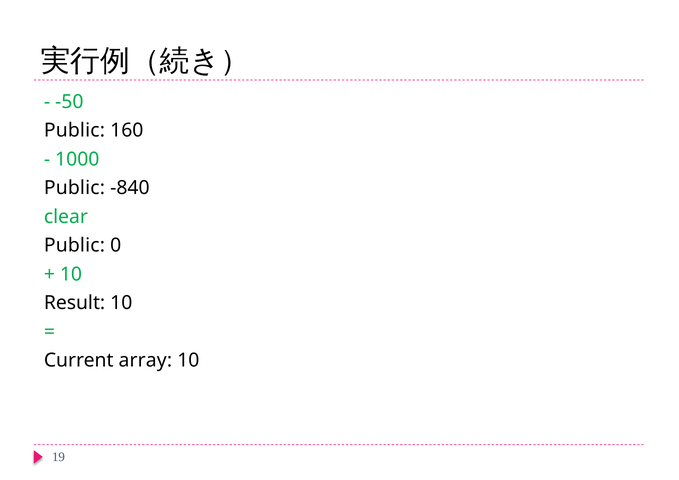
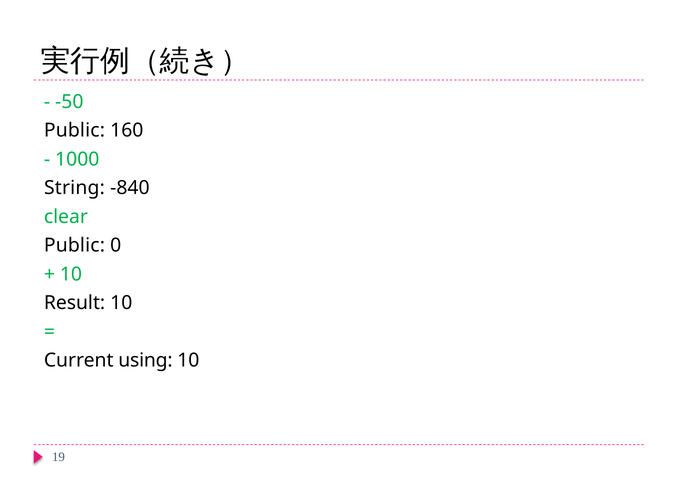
Public at (74, 188): Public -> String
array: array -> using
